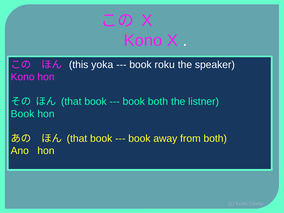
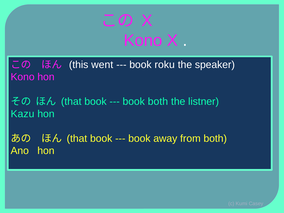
yoka: yoka -> went
Book at (23, 114): Book -> Kazu
